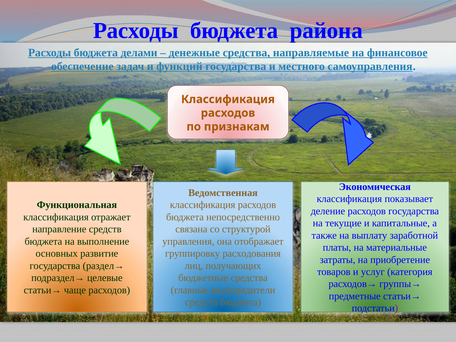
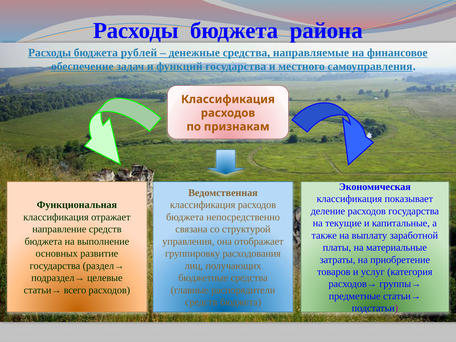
делами: делами -> рублей
чаще: чаще -> всего
